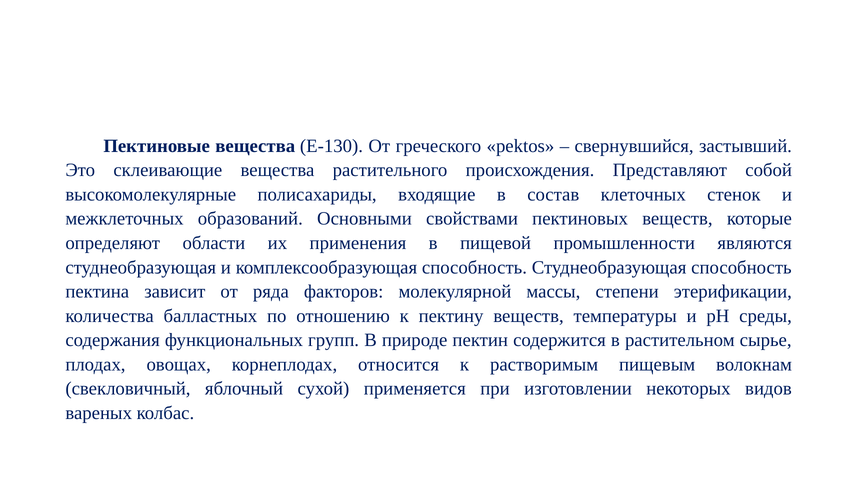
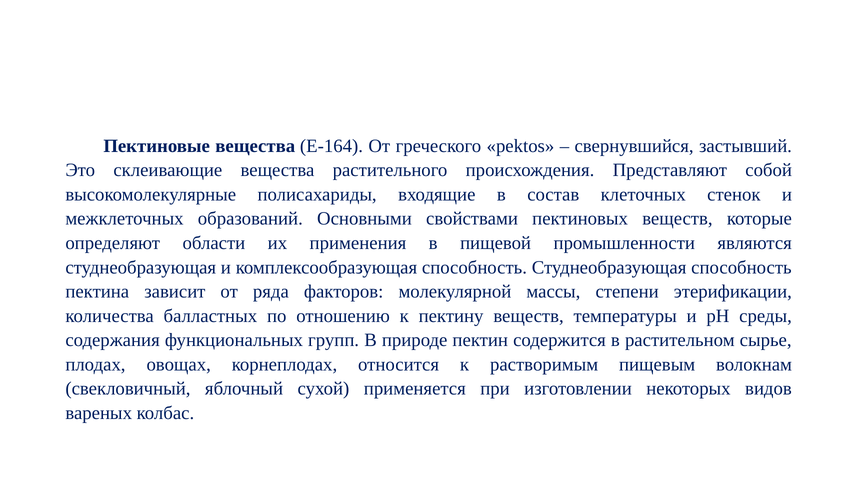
Е-130: Е-130 -> Е-164
